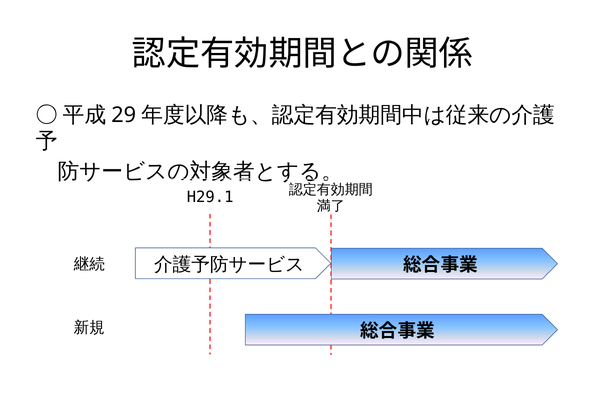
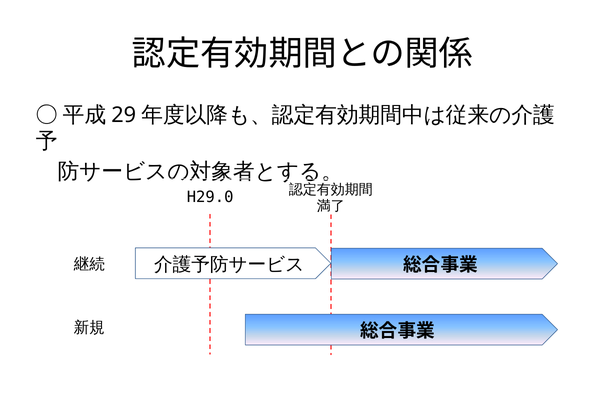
H29.1: H29.1 -> H29.0
